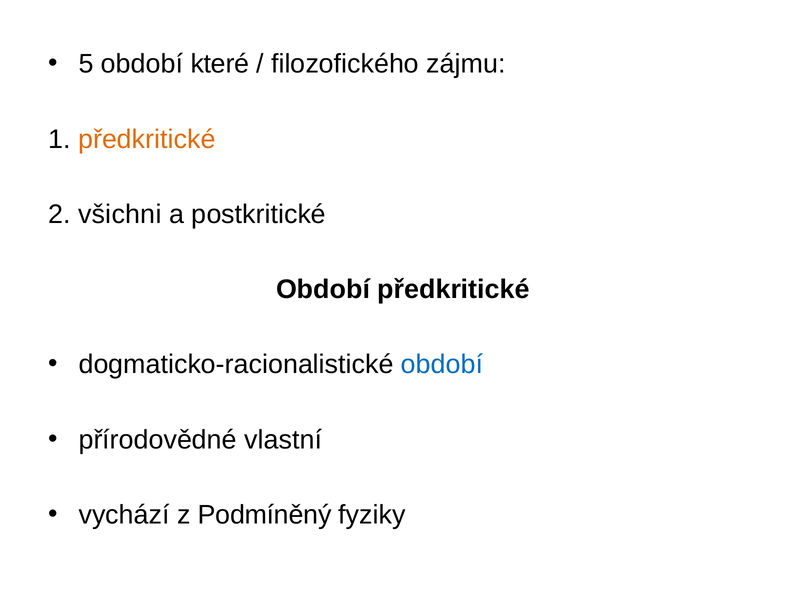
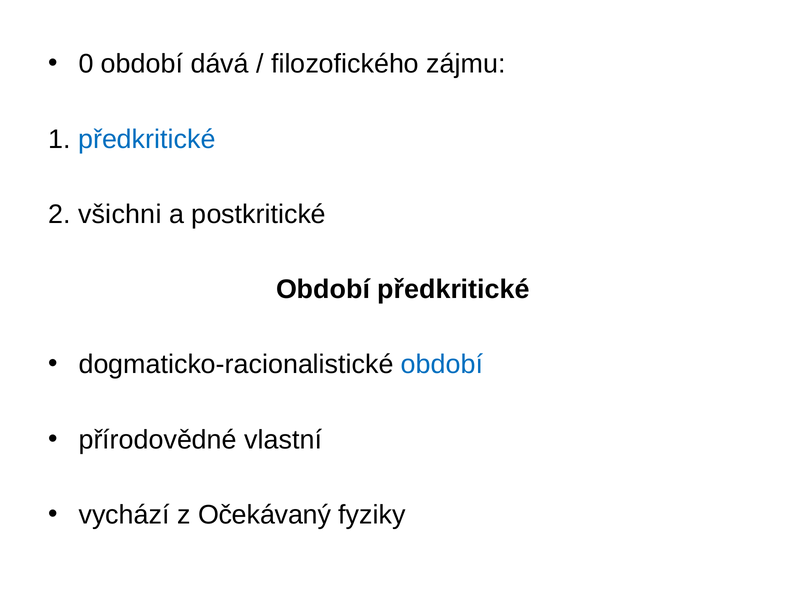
5: 5 -> 0
které: které -> dává
předkritické at (147, 139) colour: orange -> blue
Podmíněný: Podmíněný -> Očekávaný
